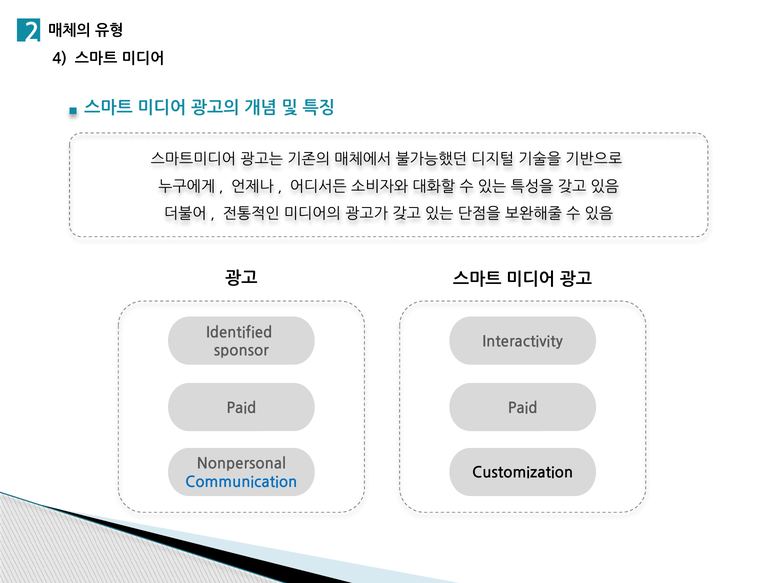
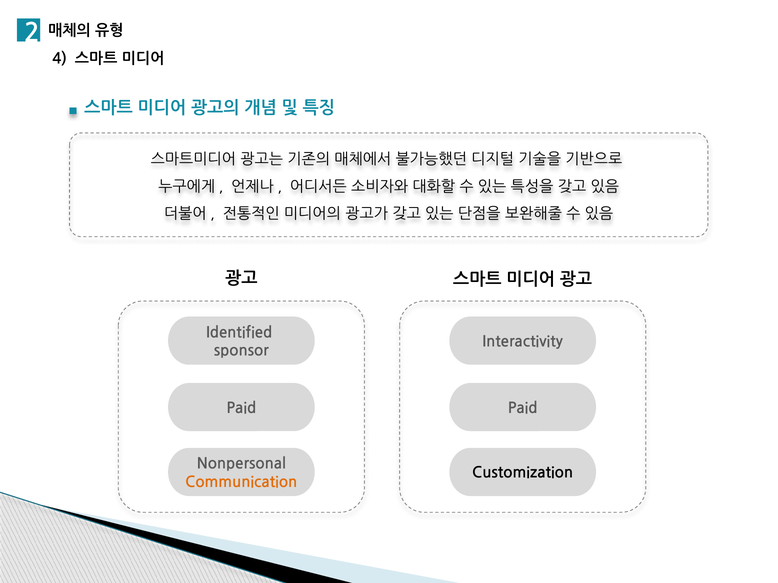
Communication colour: blue -> orange
